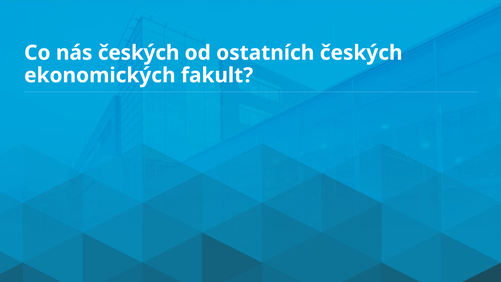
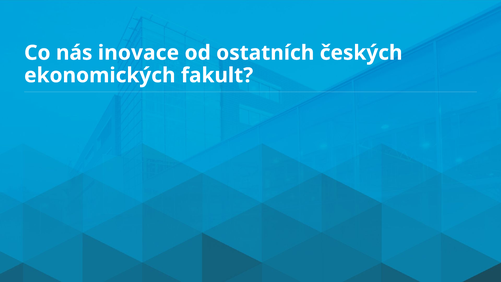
nás českých: českých -> inovace
